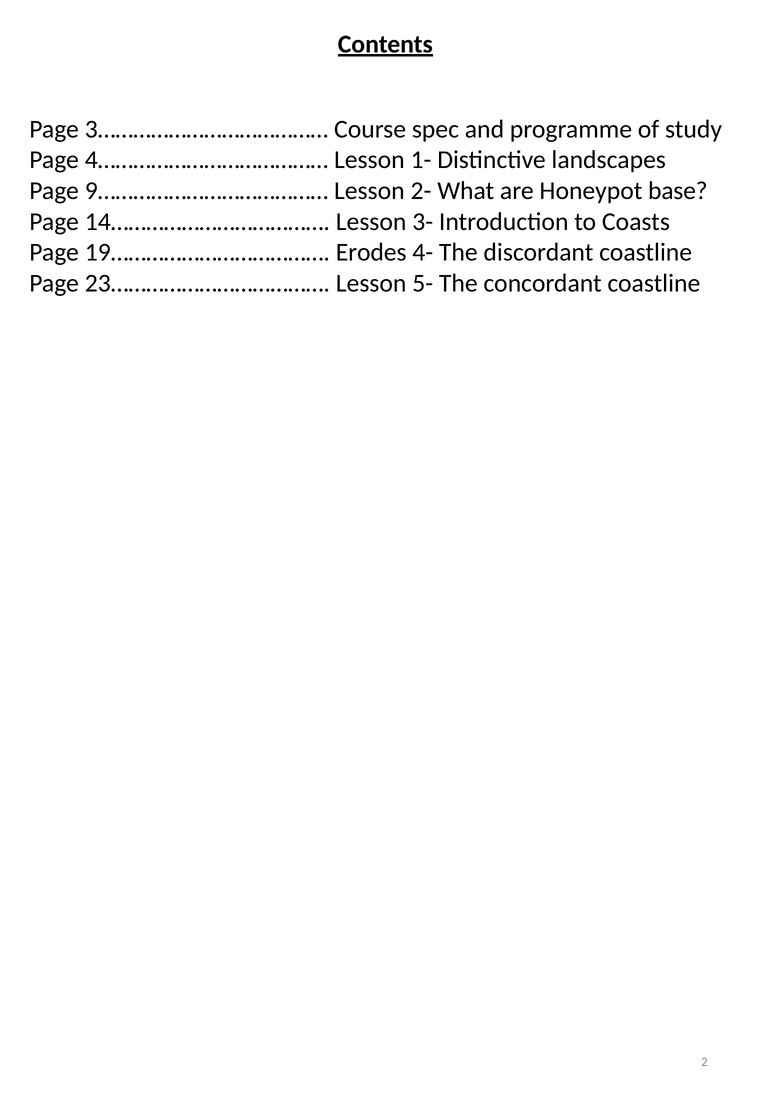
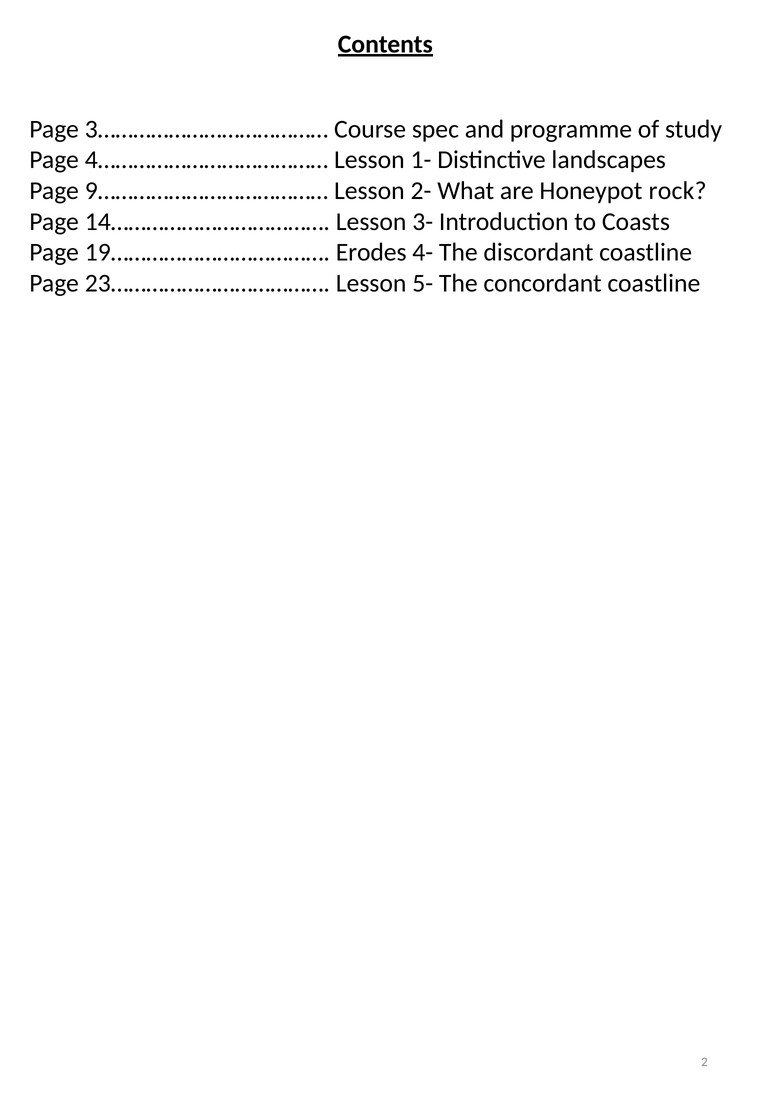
base: base -> rock
